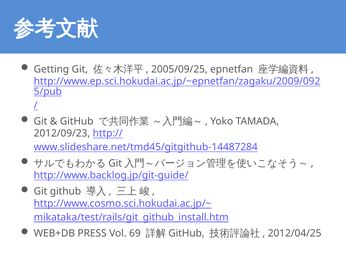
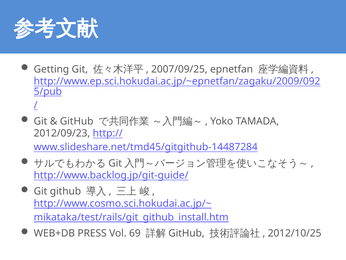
2005/09/25: 2005/09/25 -> 2007/09/25
2012/04/25: 2012/04/25 -> 2012/10/25
